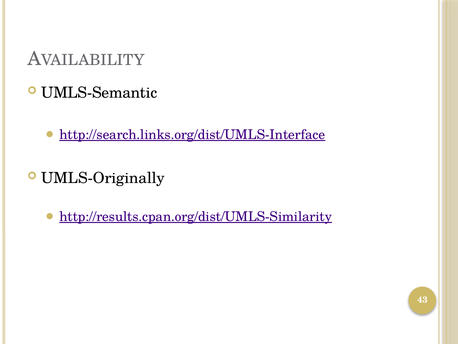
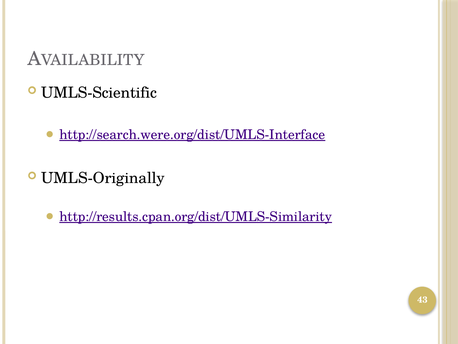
UMLS-Semantic: UMLS-Semantic -> UMLS-Scientific
http://search.links.org/dist/UMLS-Interface: http://search.links.org/dist/UMLS-Interface -> http://search.were.org/dist/UMLS-Interface
